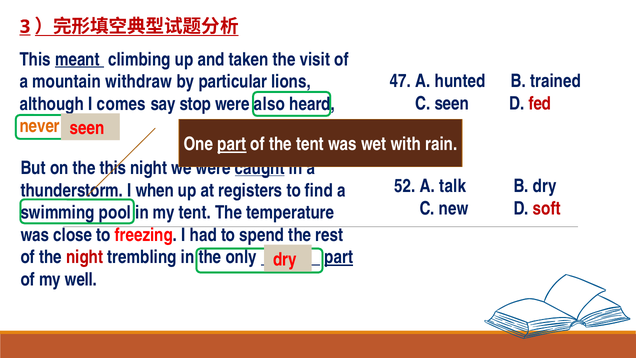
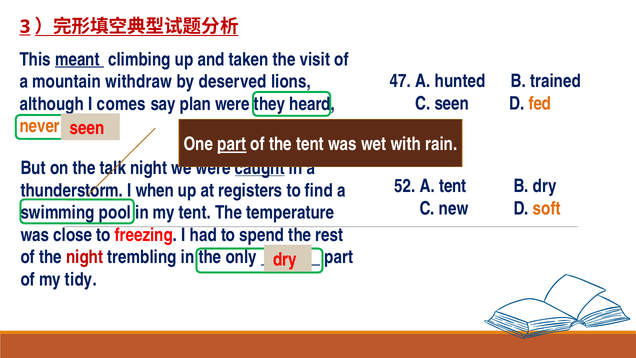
particular: particular -> deserved
fed colour: red -> orange
stop: stop -> plan
also: also -> they
the this: this -> talk
A talk: talk -> tent
soft colour: red -> orange
part at (339, 257) underline: present -> none
well: well -> tidy
